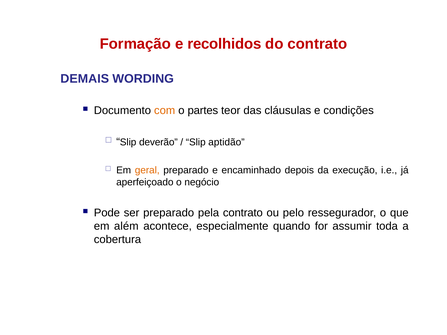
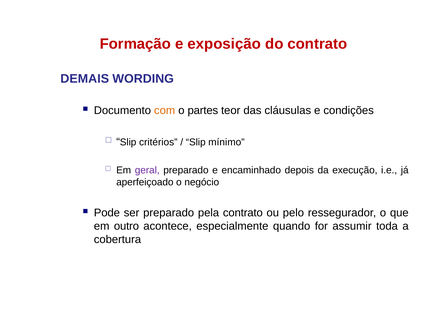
recolhidos: recolhidos -> exposição
deverão: deverão -> critérios
aptidão: aptidão -> mínimo
geral colour: orange -> purple
além: além -> outro
